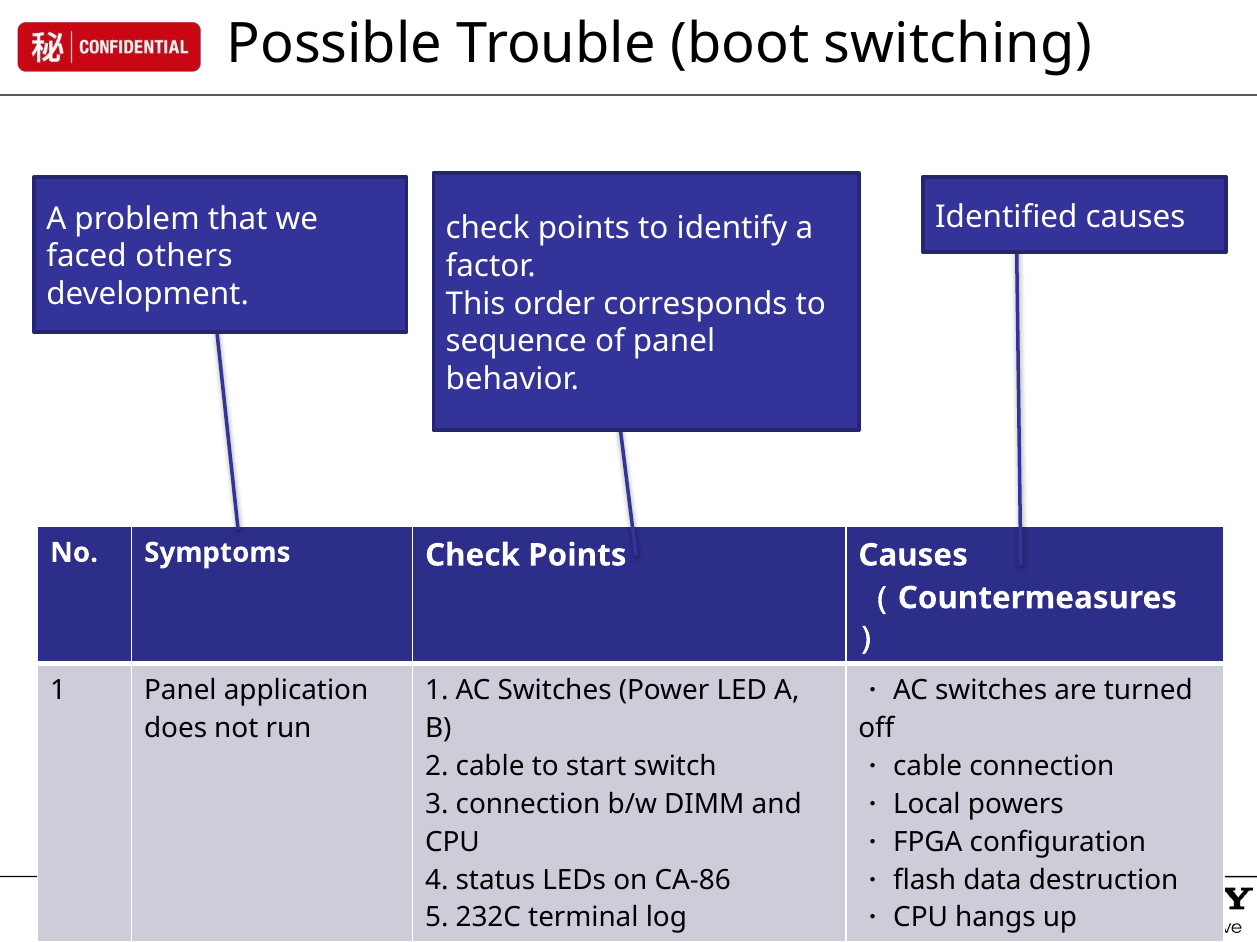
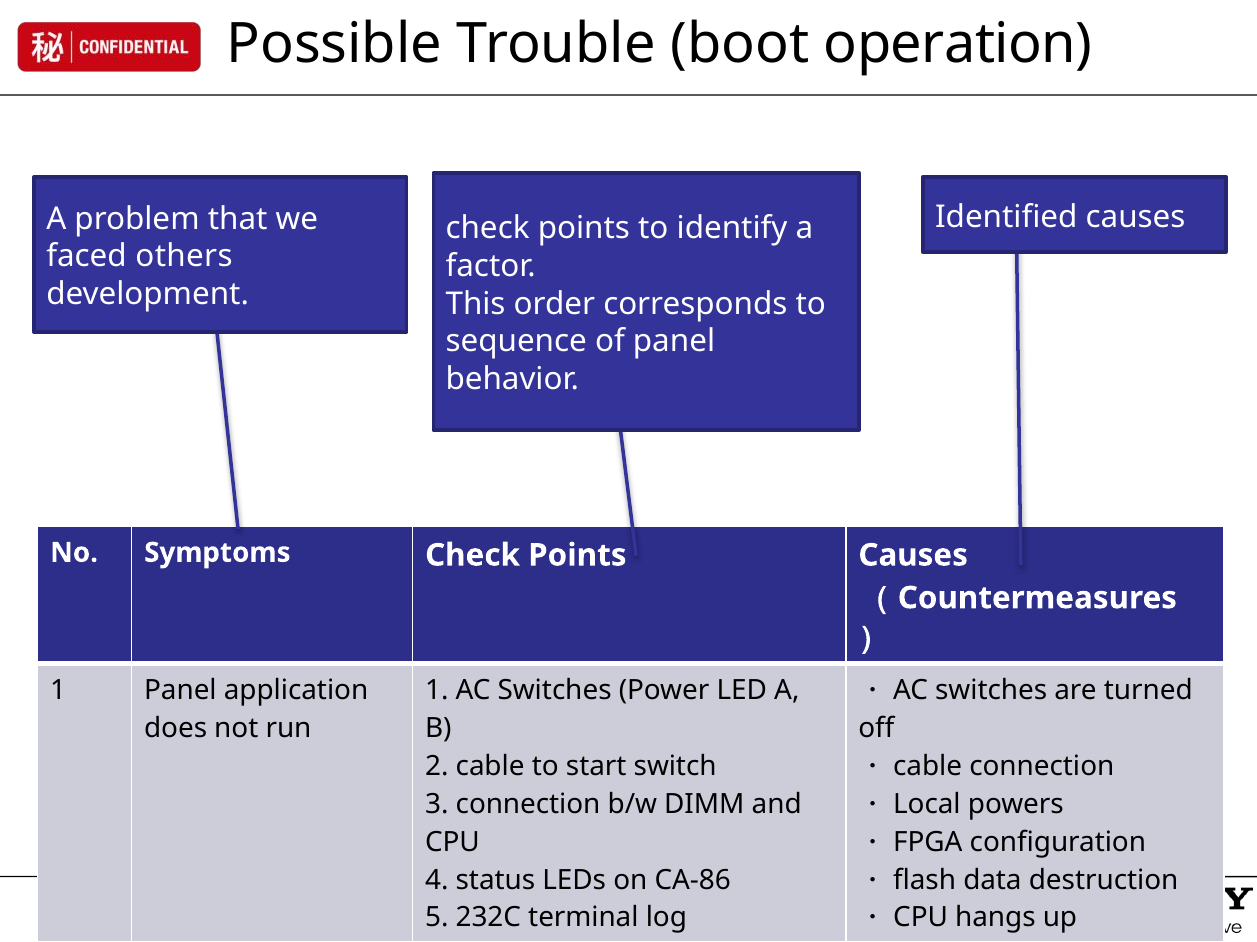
switching: switching -> operation
